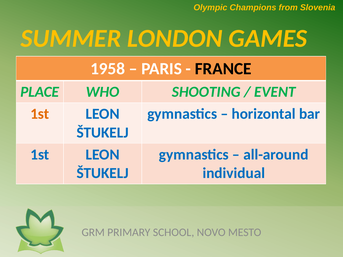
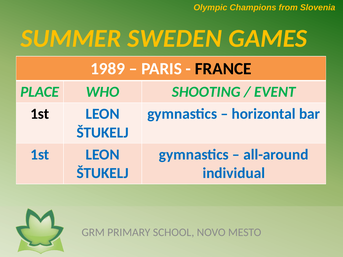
LONDON: LONDON -> SWEDEN
1958: 1958 -> 1989
1st at (40, 114) colour: orange -> black
